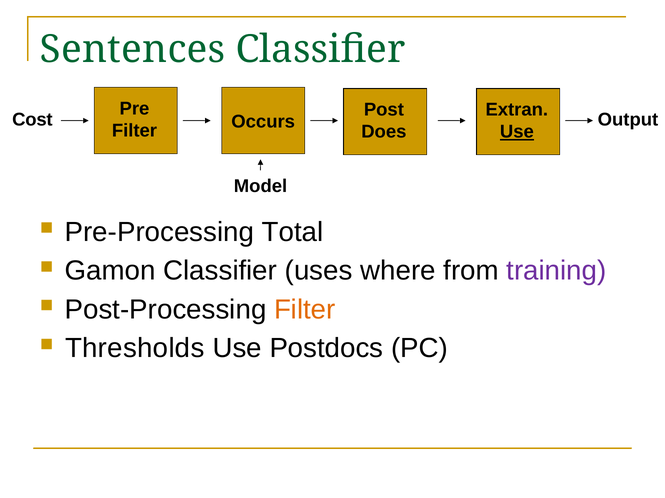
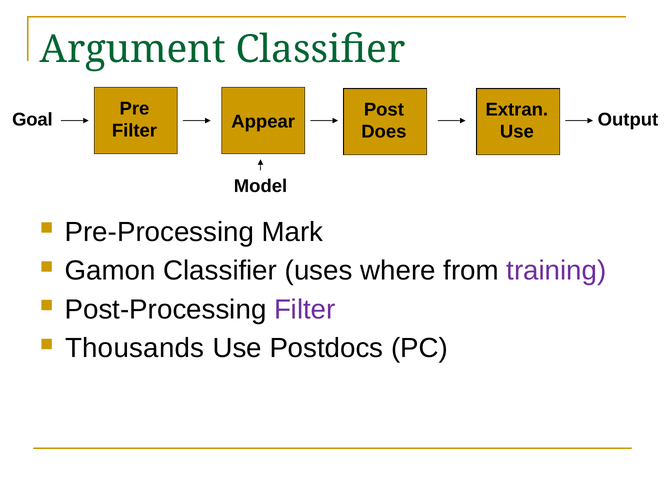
Sentences: Sentences -> Argument
Cost: Cost -> Goal
Occurs: Occurs -> Appear
Use at (517, 132) underline: present -> none
Total: Total -> Mark
Filter at (305, 310) colour: orange -> purple
Thresholds: Thresholds -> Thousands
